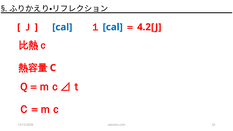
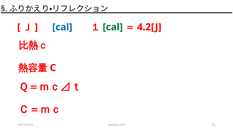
cal at (113, 27) colour: blue -> green
